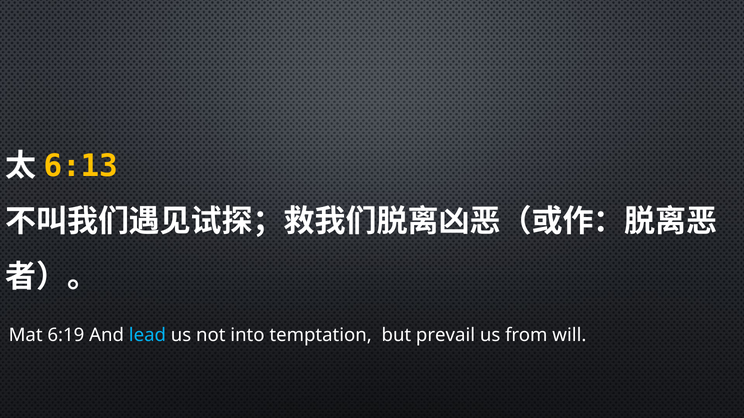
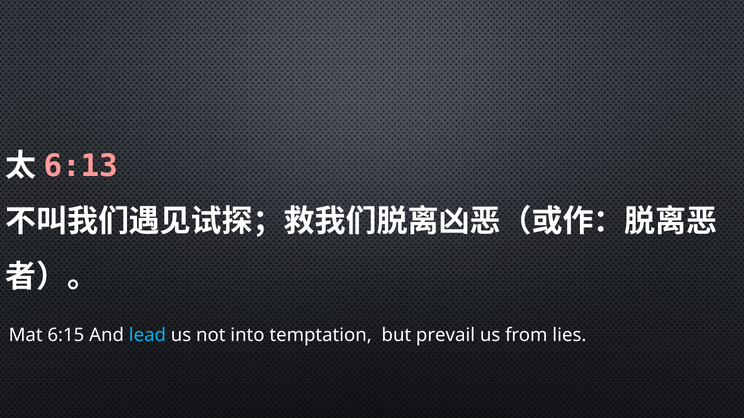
6:13 colour: yellow -> pink
6:19: 6:19 -> 6:15
will: will -> lies
